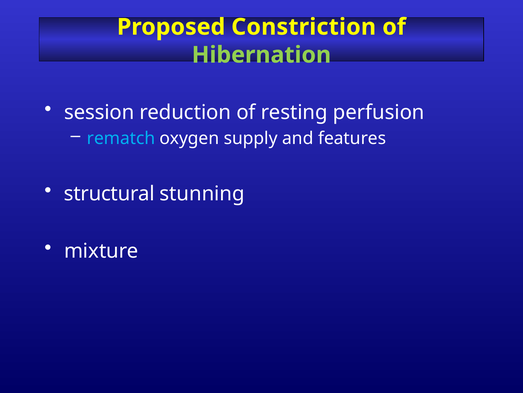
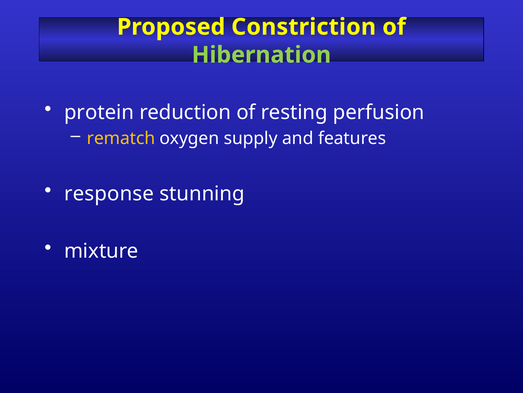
session: session -> protein
rematch colour: light blue -> yellow
structural: structural -> response
